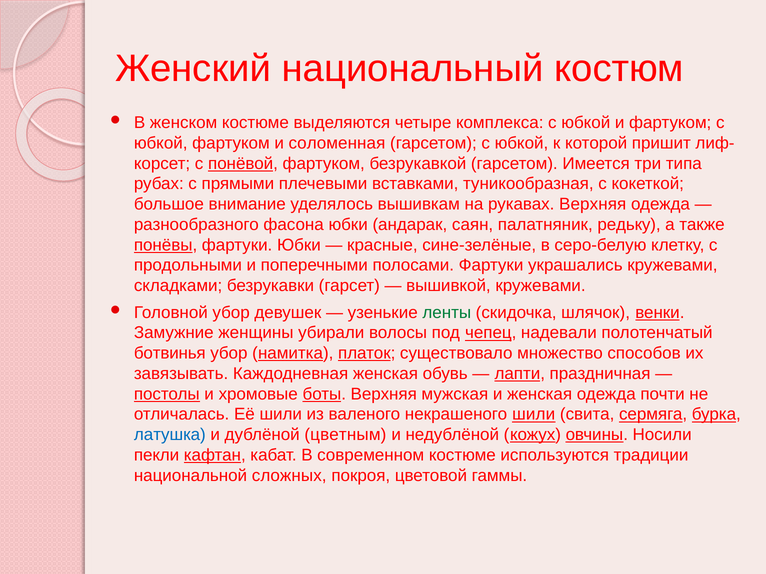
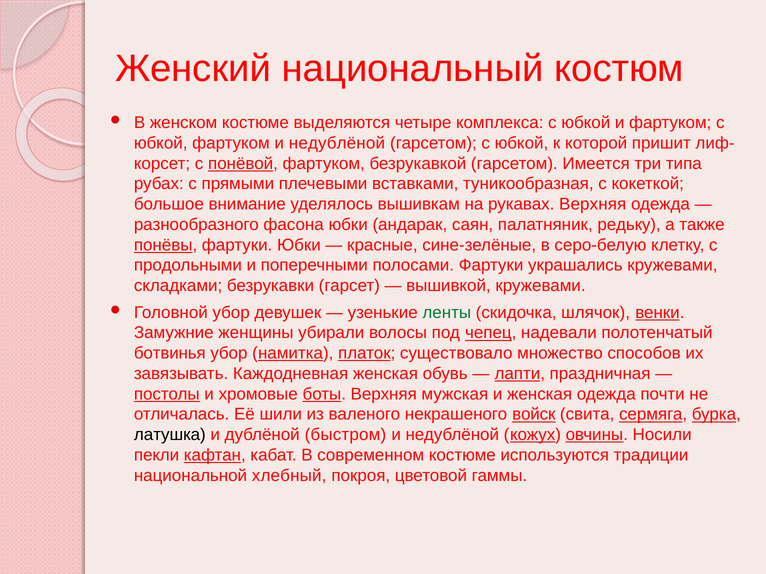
фартуком и соломенная: соломенная -> недублёной
некрашеного шили: шили -> войск
латушка colour: blue -> black
цветным: цветным -> быстром
сложных: сложных -> хлебный
